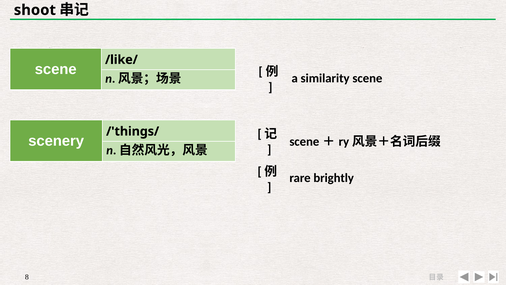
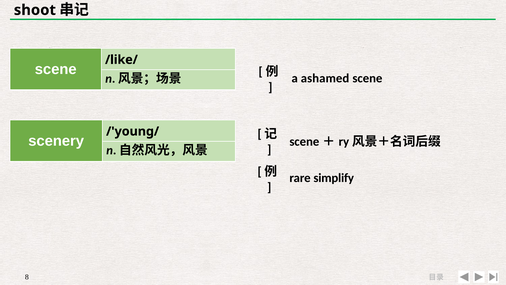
similarity: similarity -> ashamed
/'things/: /'things/ -> /'young/
brightly: brightly -> simplify
